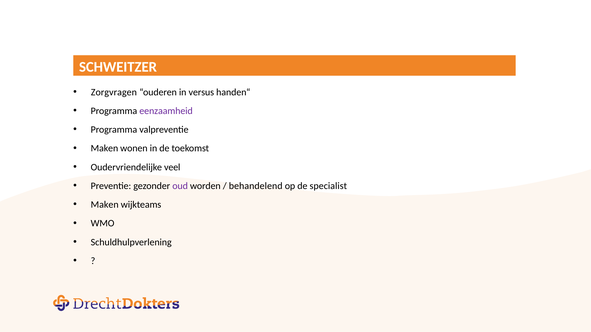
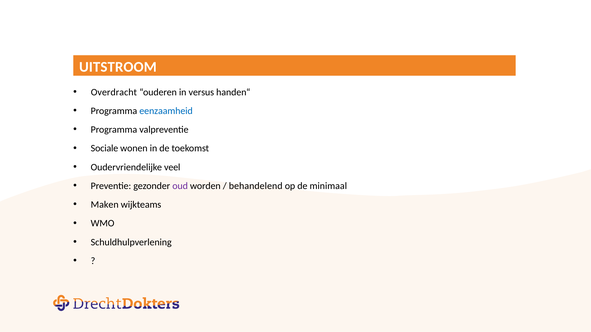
SCHWEITZER: SCHWEITZER -> UITSTROOM
Zorgvragen: Zorgvragen -> Overdracht
eenzaamheid colour: purple -> blue
Maken at (104, 149): Maken -> Sociale
specialist: specialist -> minimaal
